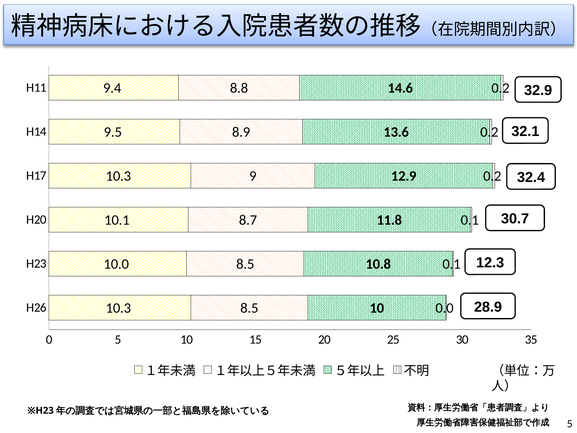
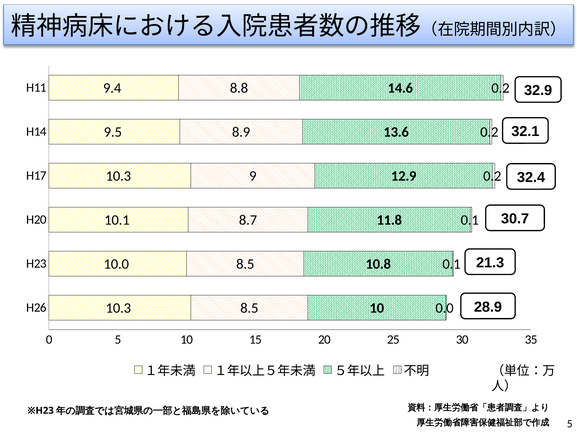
12.3: 12.3 -> 21.3
